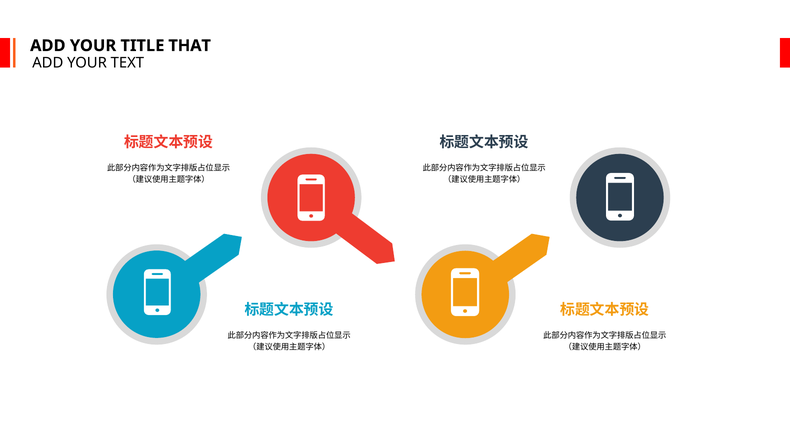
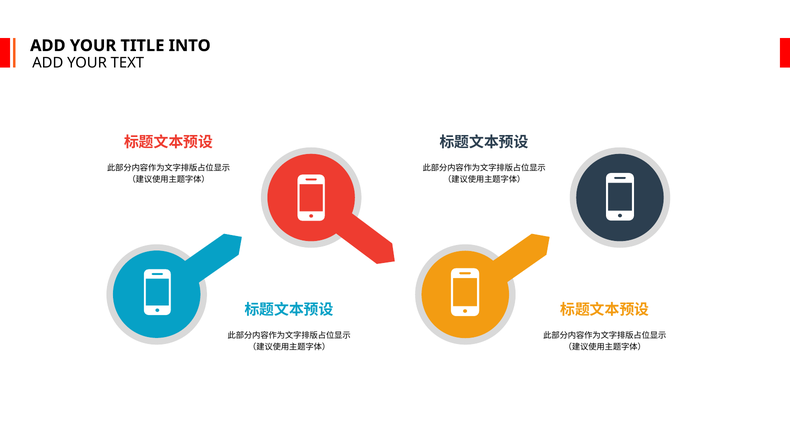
THAT: THAT -> INTO
